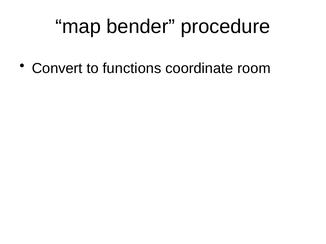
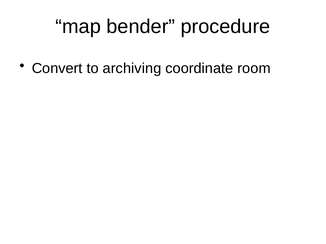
functions: functions -> archiving
